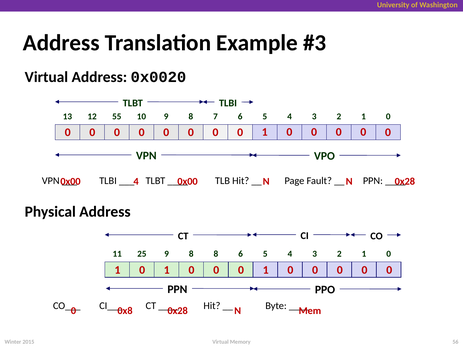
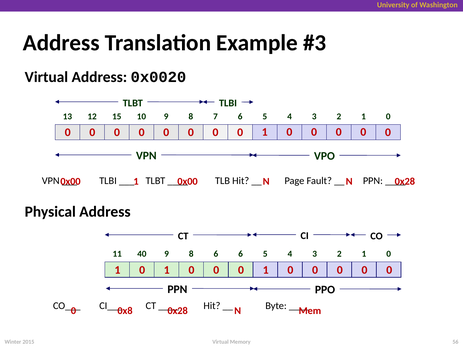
55: 55 -> 15
4 at (136, 182): 4 -> 1
25: 25 -> 40
8 8: 8 -> 6
